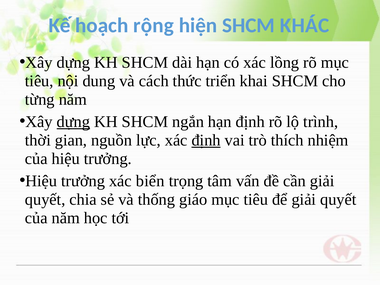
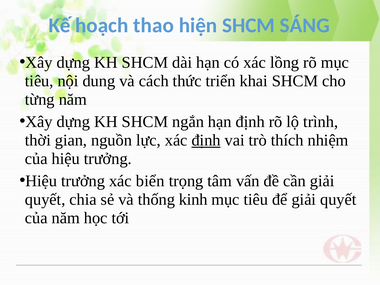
rộng: rộng -> thao
KHÁC: KHÁC -> SÁNG
dựng at (73, 122) underline: present -> none
giáo: giáo -> kinh
